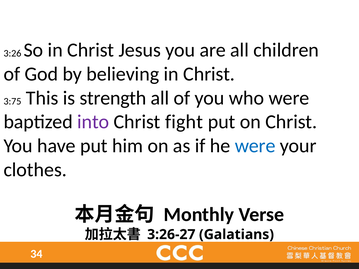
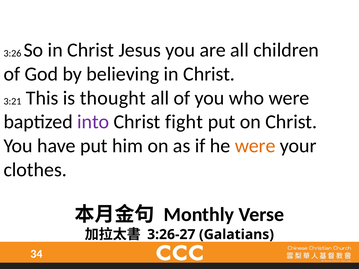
3:75: 3:75 -> 3:21
strength: strength -> thought
were at (255, 146) colour: blue -> orange
